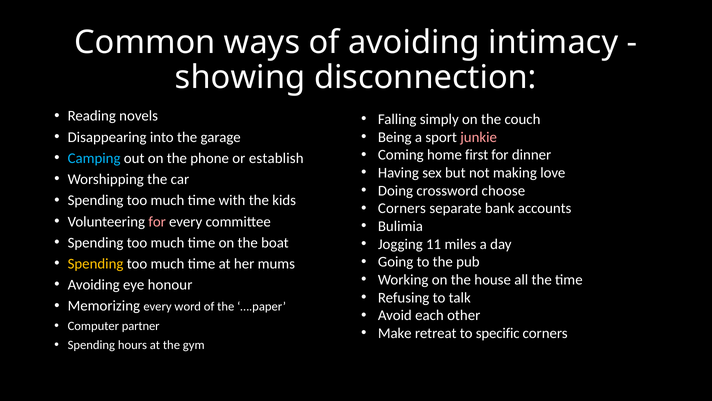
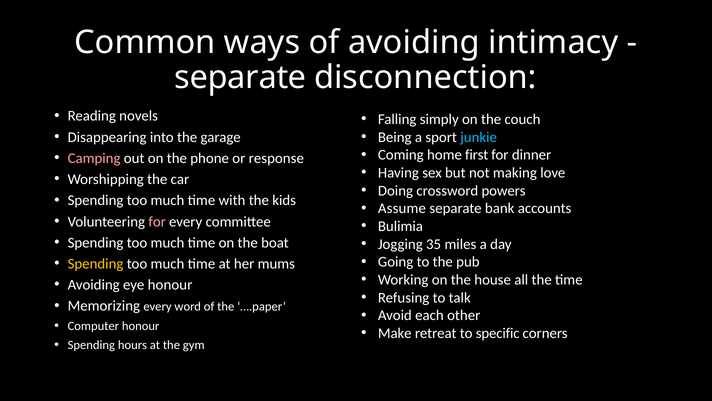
showing at (240, 77): showing -> separate
junkie colour: pink -> light blue
Camping colour: light blue -> pink
establish: establish -> response
choose: choose -> powers
Corners at (402, 208): Corners -> Assume
11: 11 -> 35
Computer partner: partner -> honour
